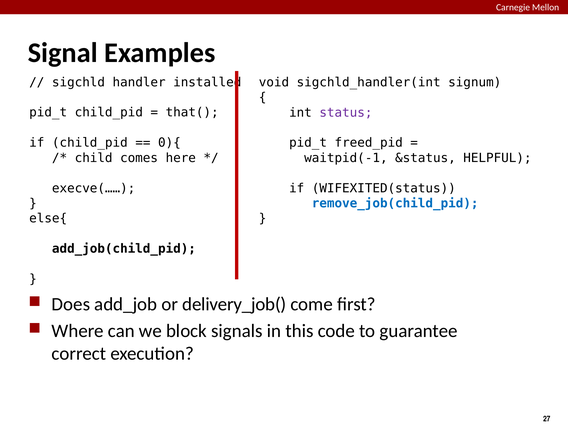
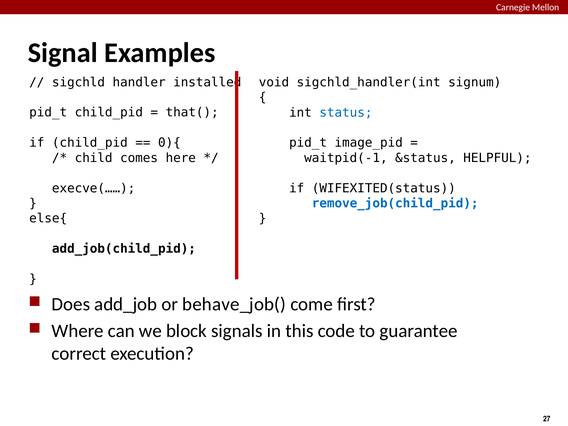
status colour: purple -> blue
freed_pid: freed_pid -> image_pid
delivery_job(: delivery_job( -> behave_job(
